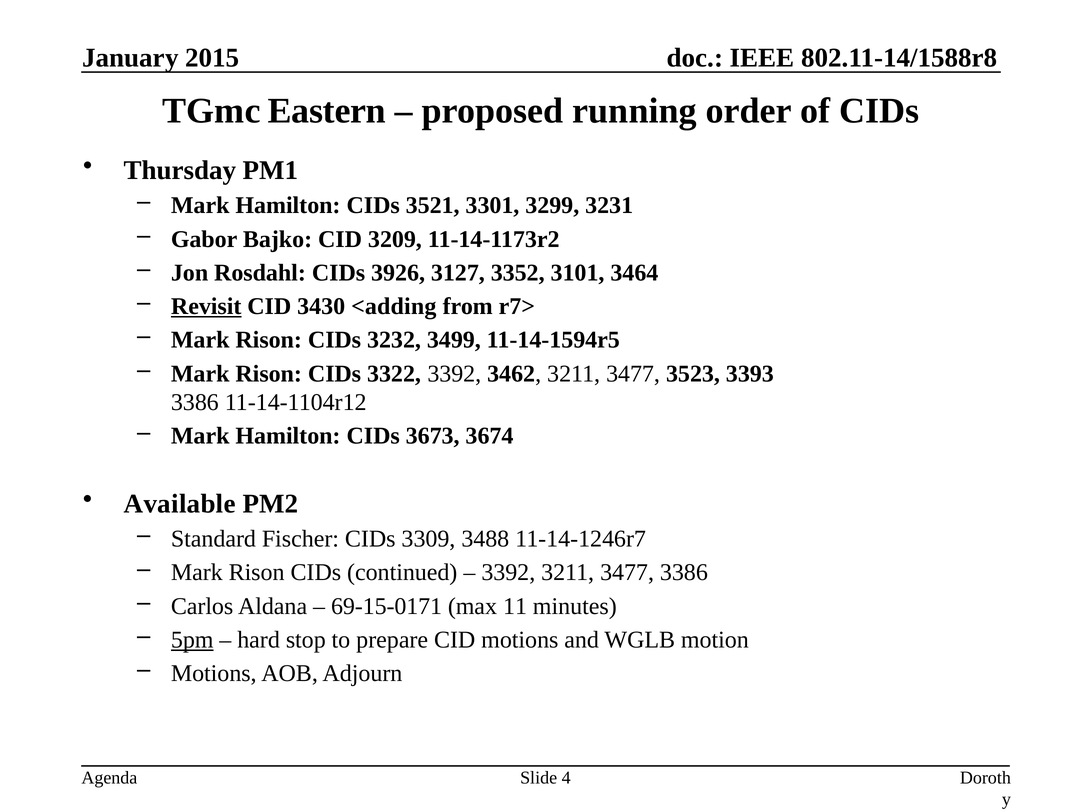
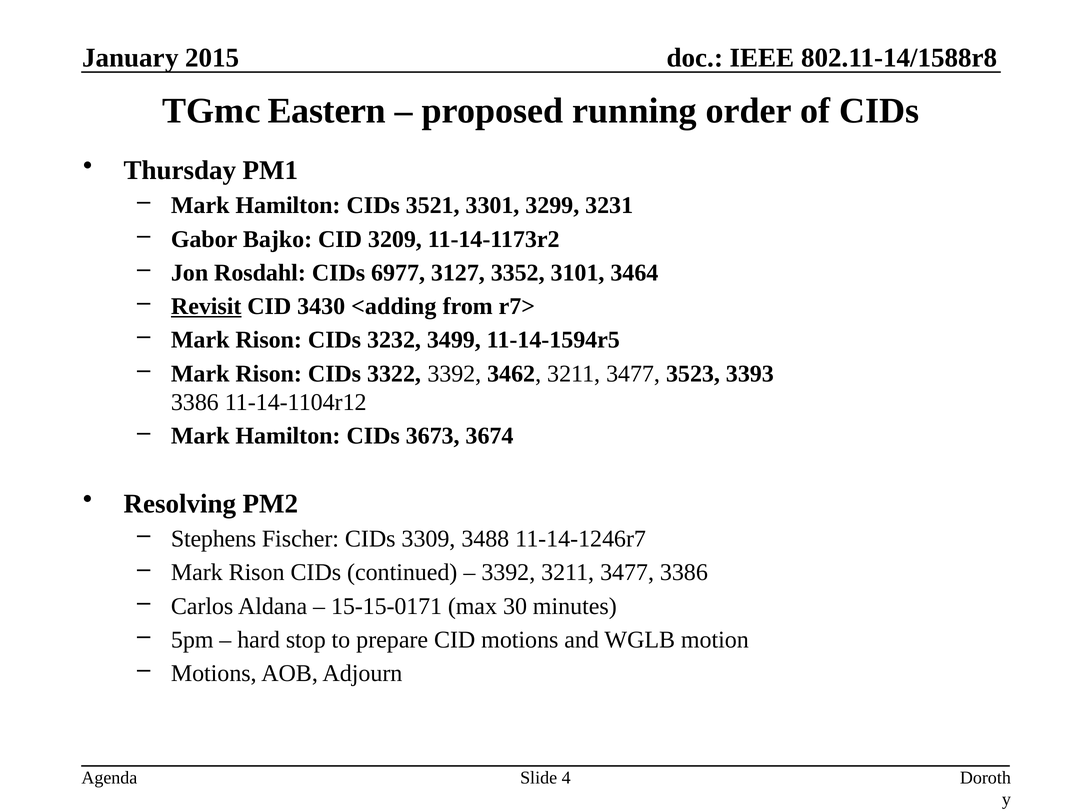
3926: 3926 -> 6977
Available: Available -> Resolving
Standard: Standard -> Stephens
69-15-0171: 69-15-0171 -> 15-15-0171
11: 11 -> 30
5pm underline: present -> none
